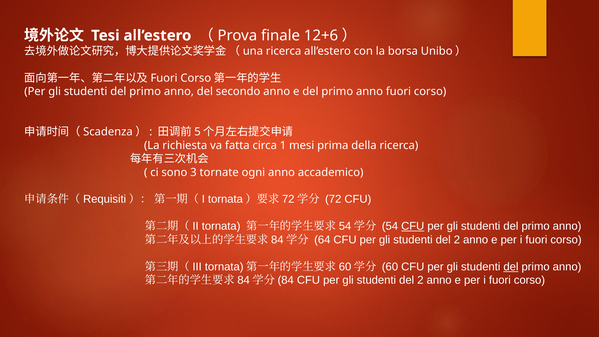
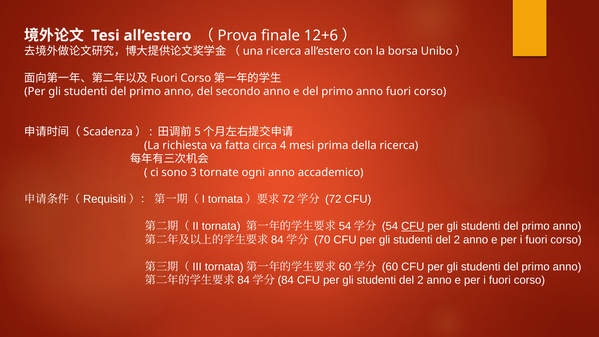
1: 1 -> 4
64: 64 -> 70
del at (511, 267) underline: present -> none
